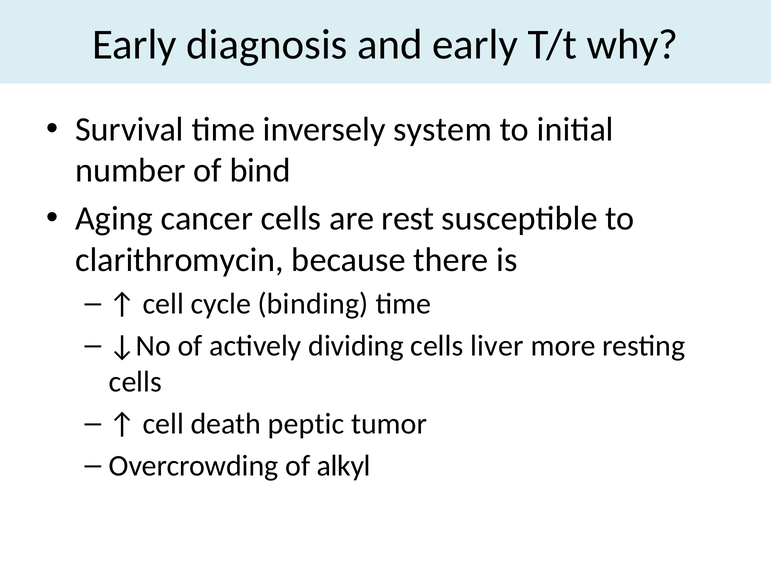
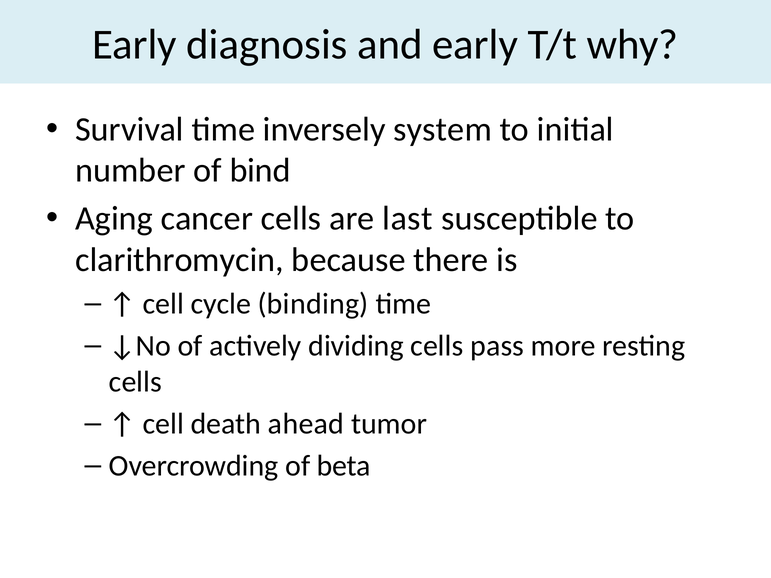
rest: rest -> last
liver: liver -> pass
peptic: peptic -> ahead
alkyl: alkyl -> beta
